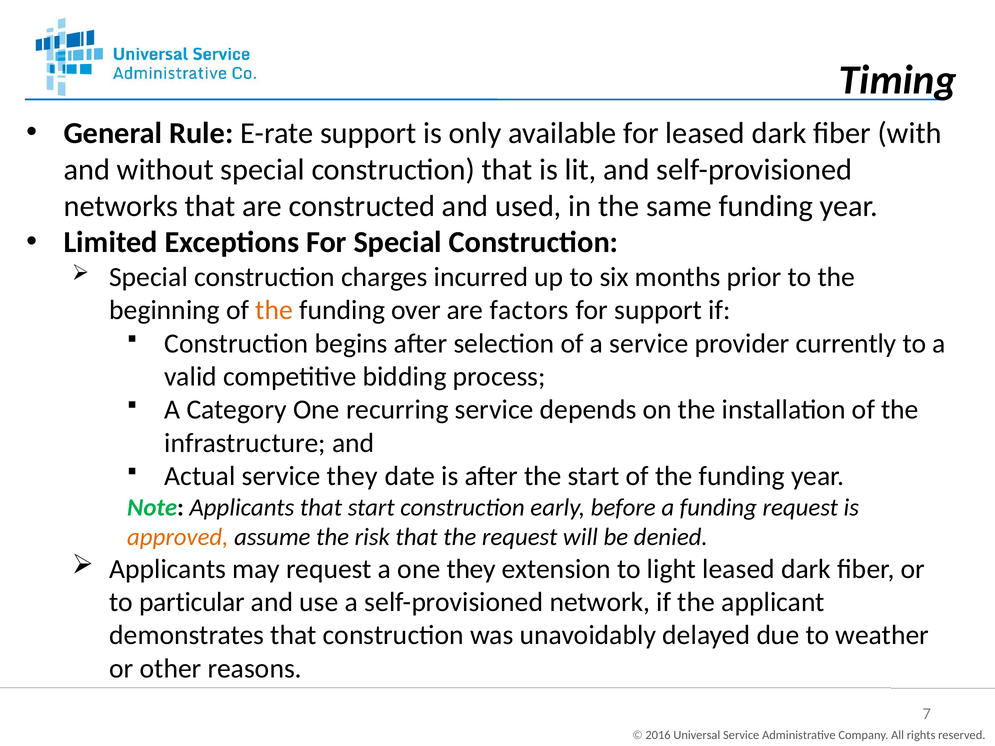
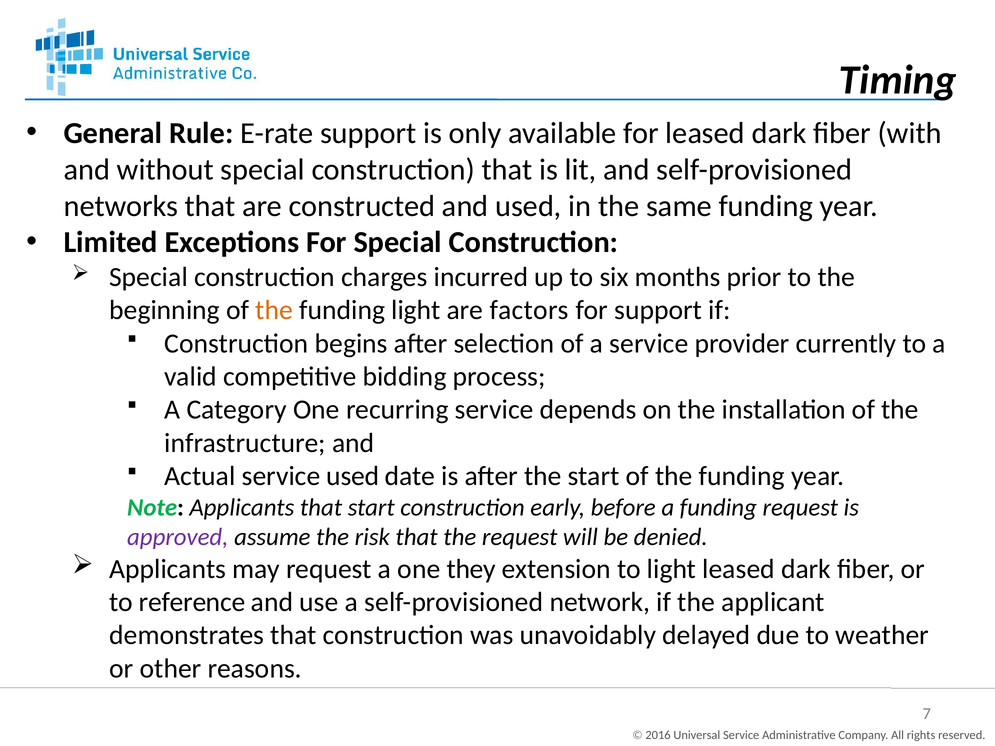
funding over: over -> light
service they: they -> used
approved colour: orange -> purple
particular: particular -> reference
